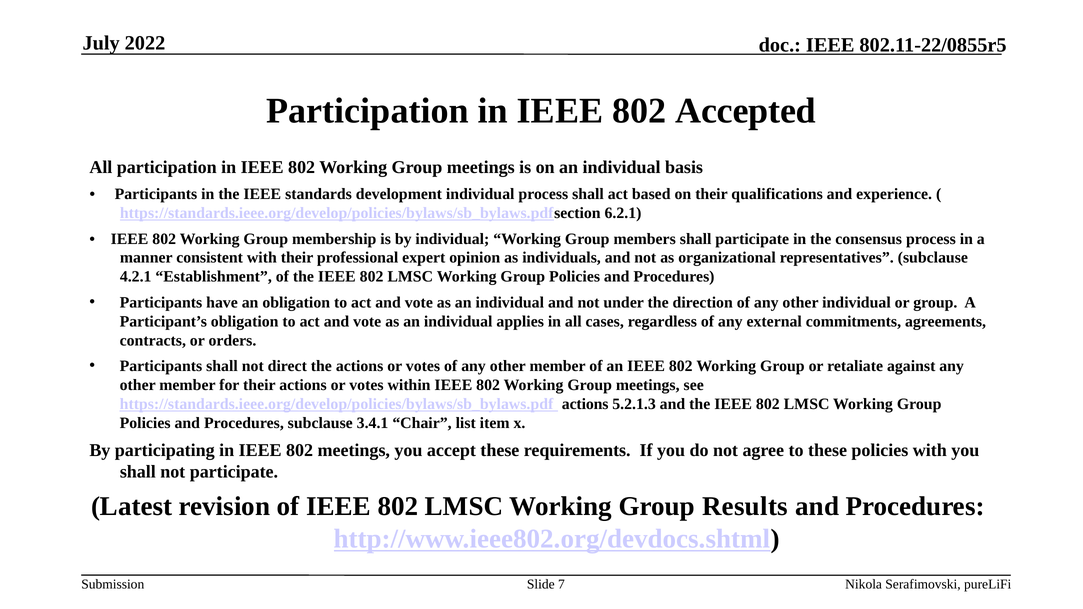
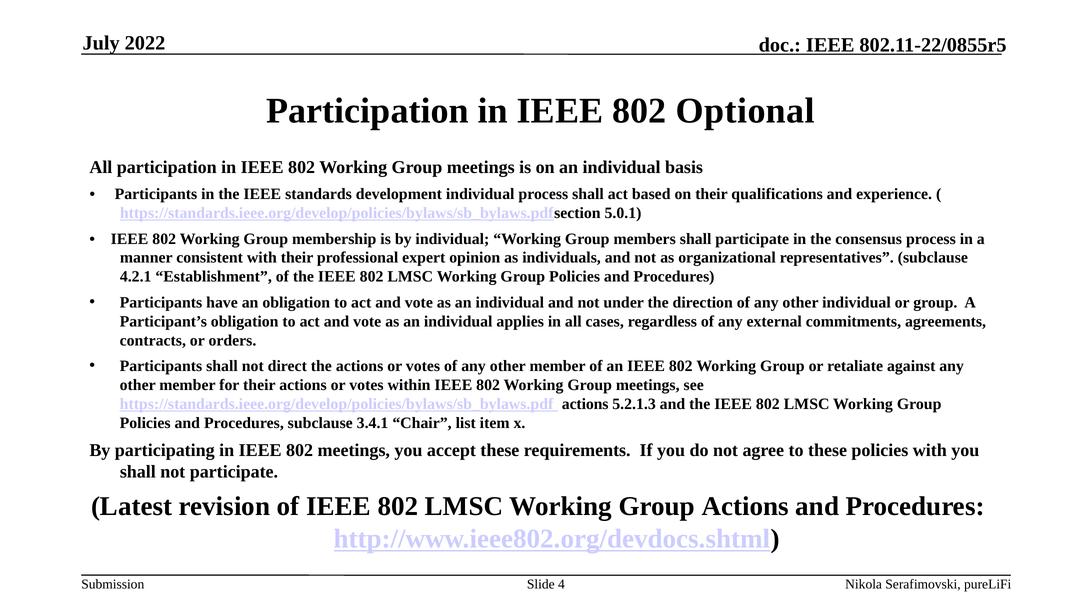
Accepted: Accepted -> Optional
6.2.1: 6.2.1 -> 5.0.1
Group Results: Results -> Actions
7: 7 -> 4
